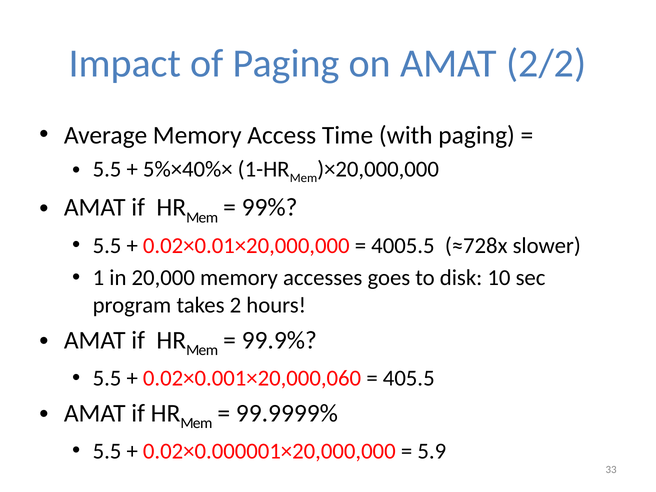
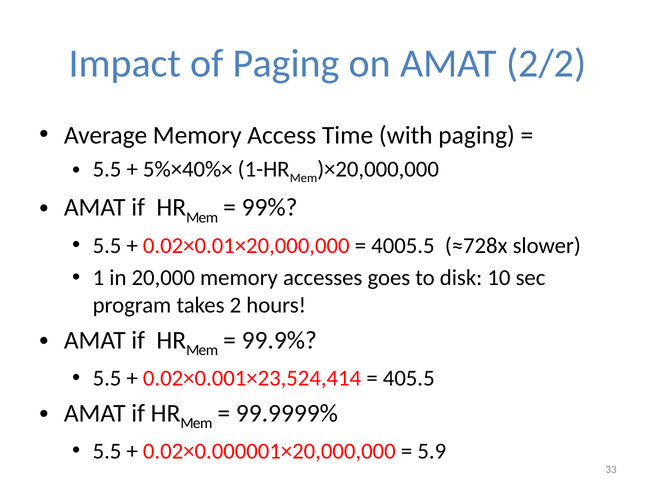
0.02×0.001×20,000,060: 0.02×0.001×20,000,060 -> 0.02×0.001×23,524,414
